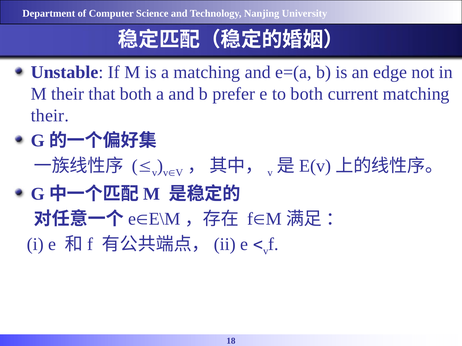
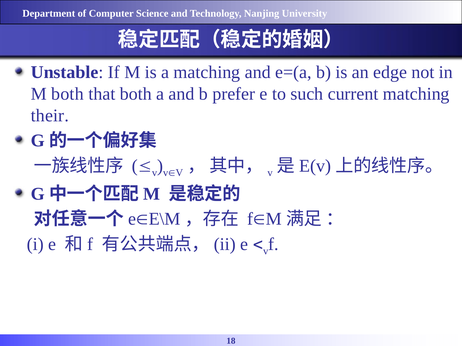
M their: their -> both
to both: both -> such
